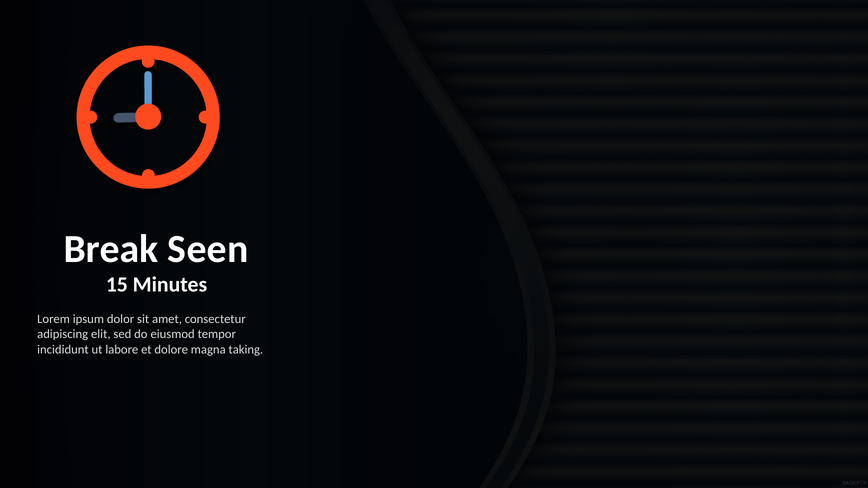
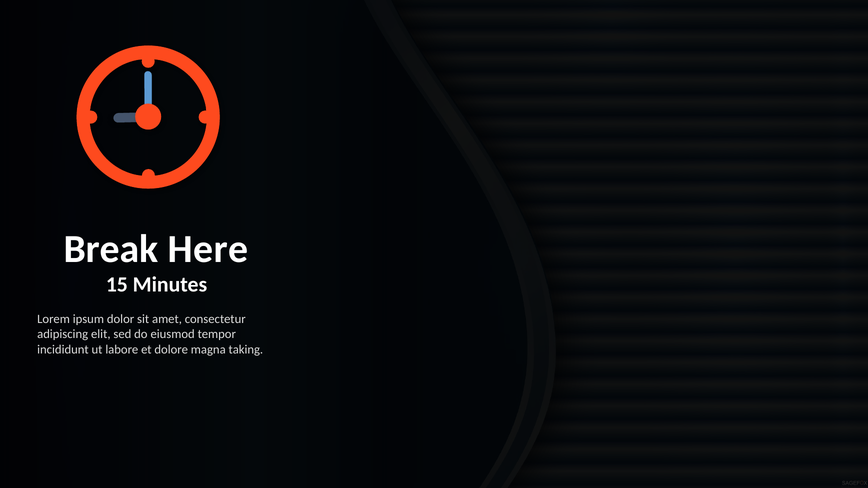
Seen: Seen -> Here
